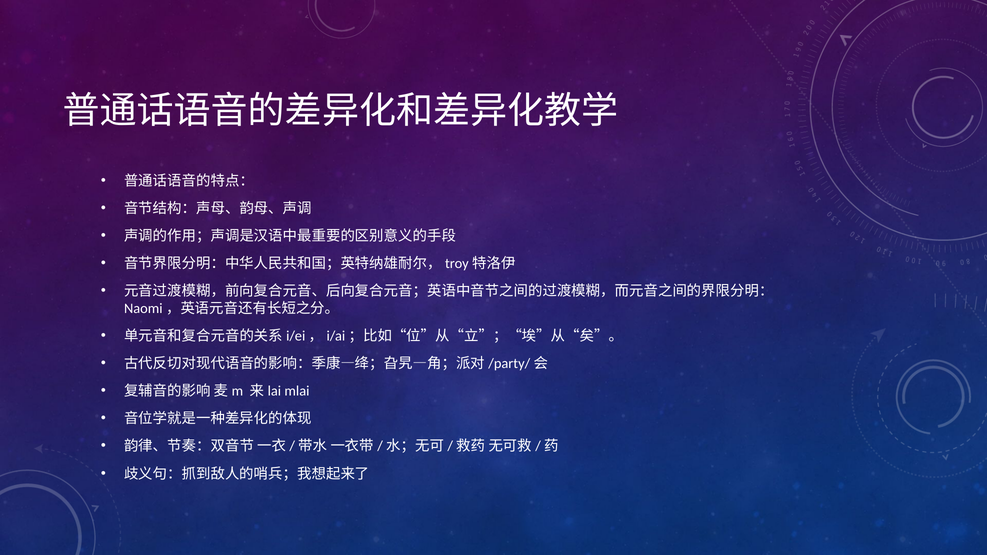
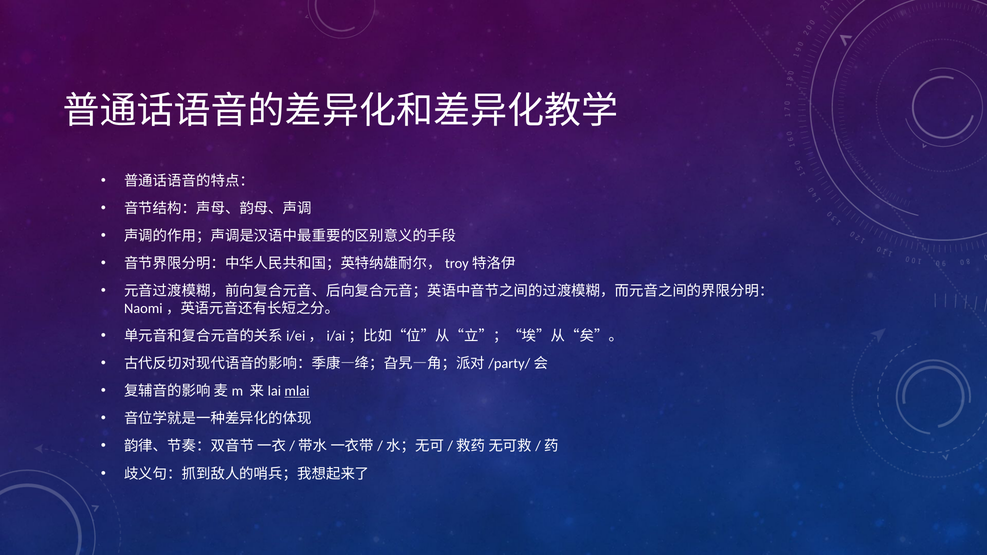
mlai underline: none -> present
